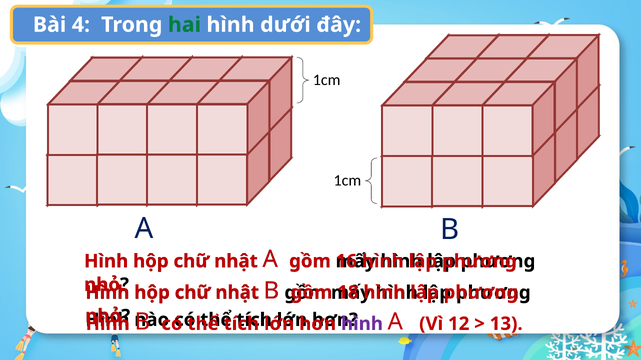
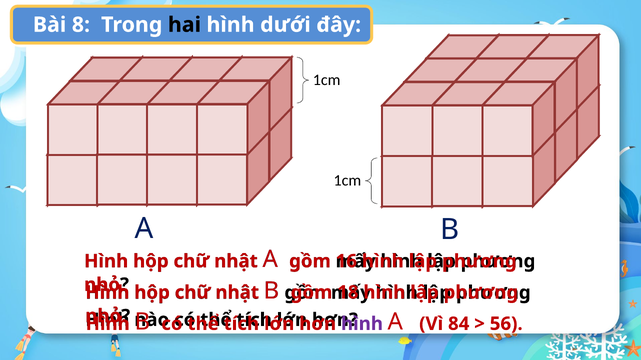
4: 4 -> 8
hai colour: green -> black
12: 12 -> 84
13: 13 -> 56
